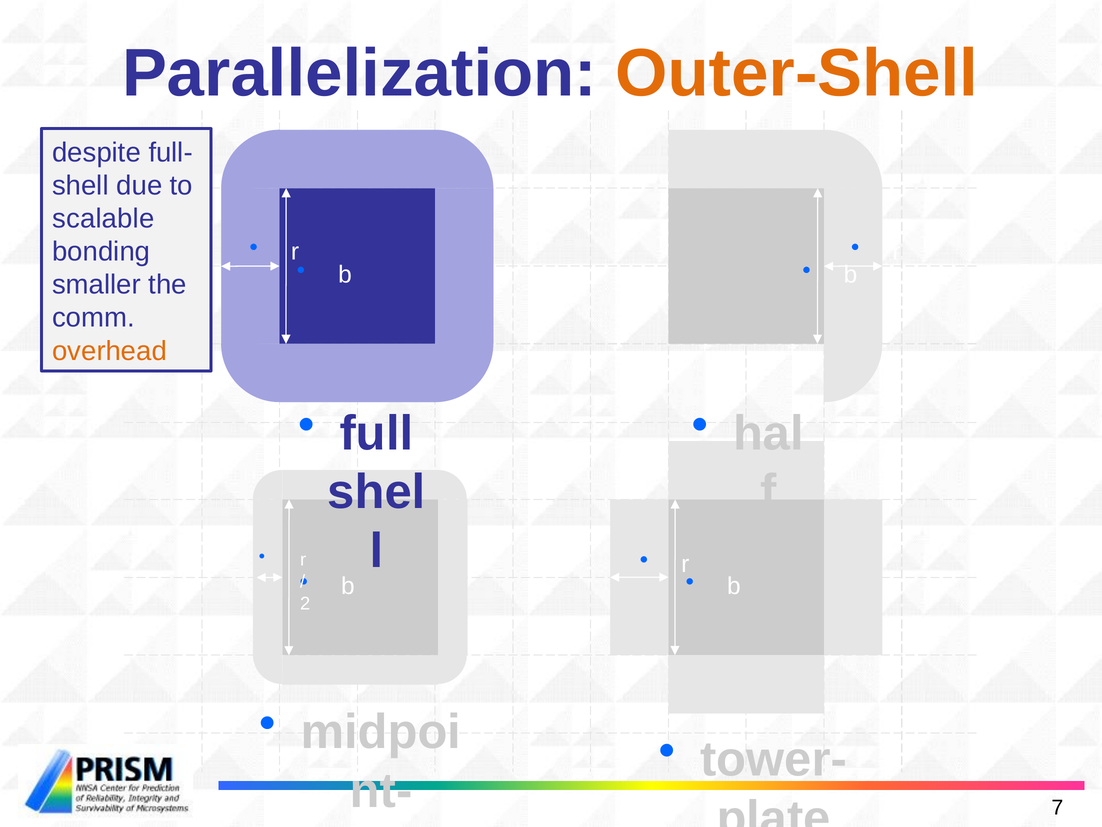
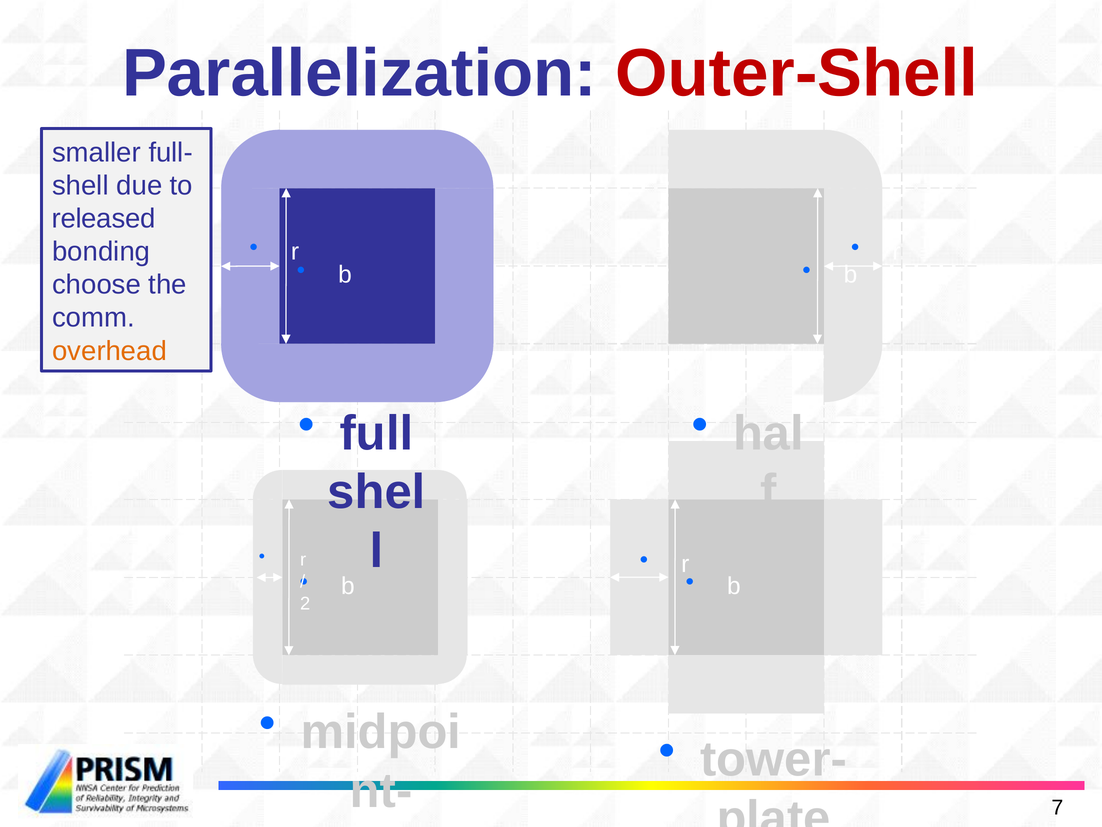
Outer-Shell colour: orange -> red
despite: despite -> smaller
scalable: scalable -> released
smaller: smaller -> choose
